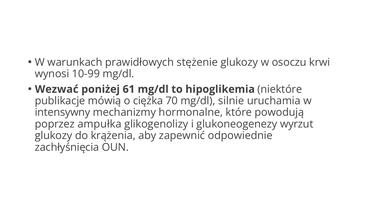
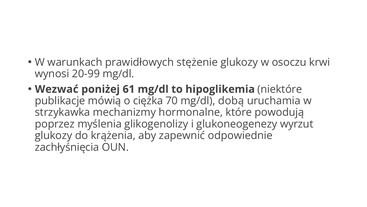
10-99: 10-99 -> 20-99
silnie: silnie -> dobą
intensywny: intensywny -> strzykawka
ampułka: ampułka -> myślenia
